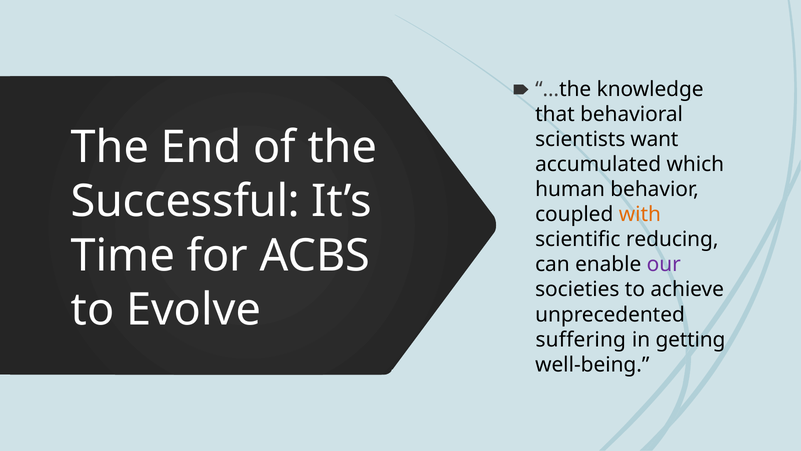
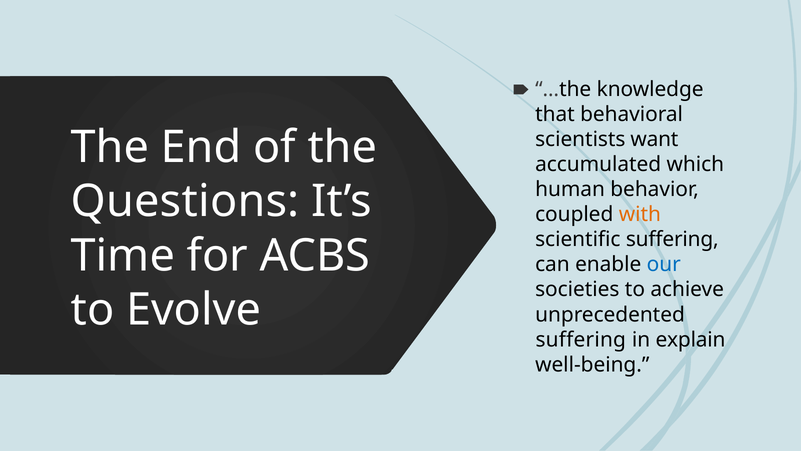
Successful: Successful -> Questions
scientific reducing: reducing -> suffering
our colour: purple -> blue
getting: getting -> explain
